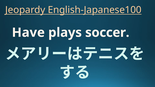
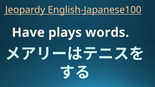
soccer: soccer -> words
